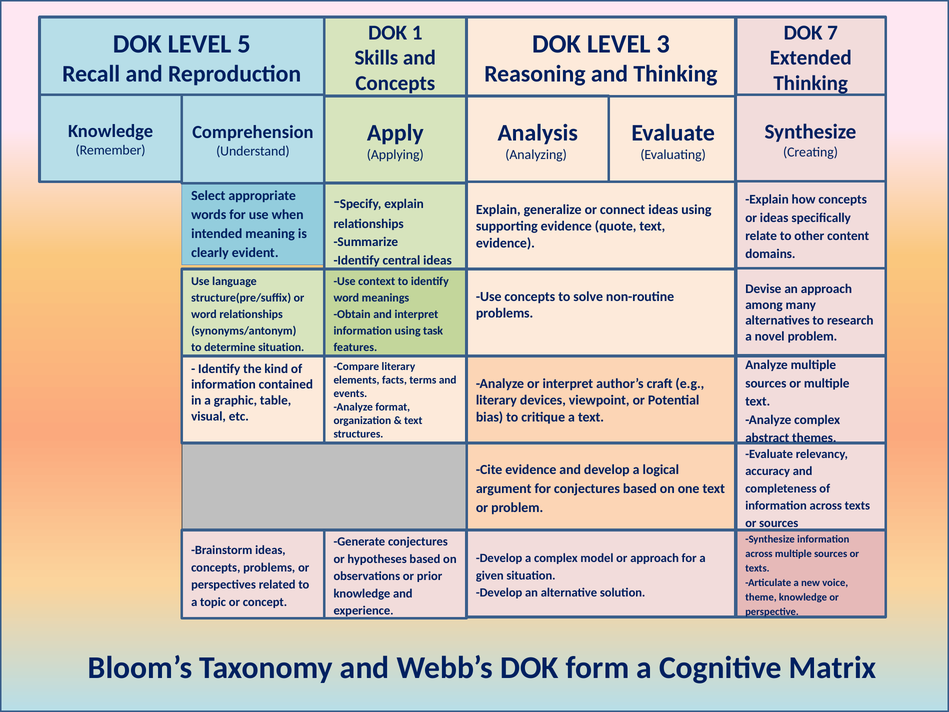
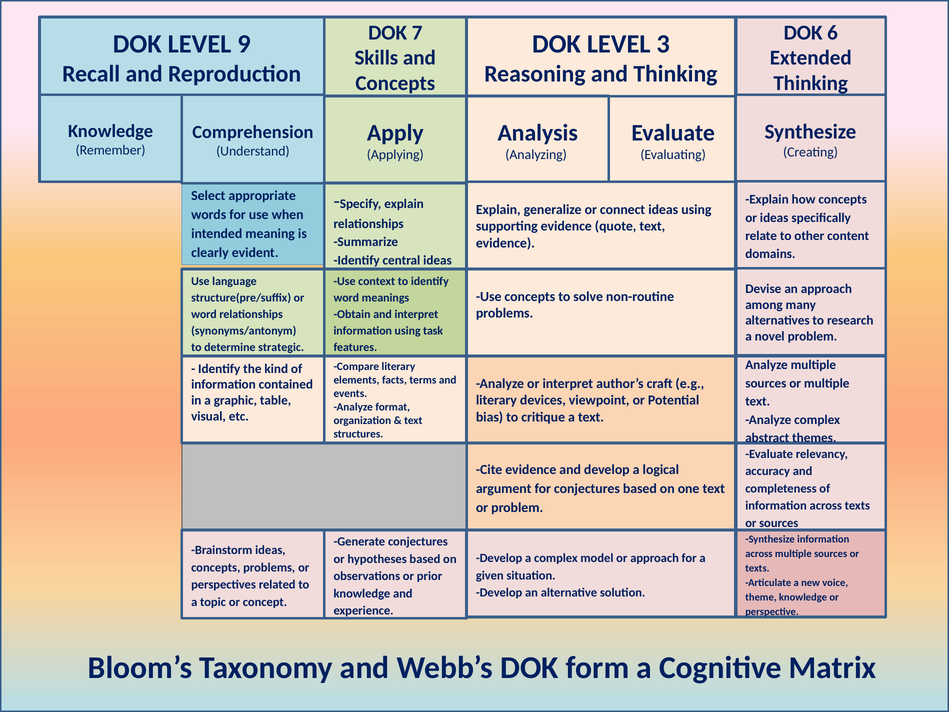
1: 1 -> 7
7: 7 -> 6
5: 5 -> 9
determine situation: situation -> strategic
